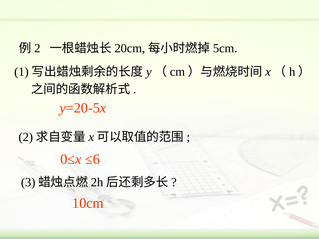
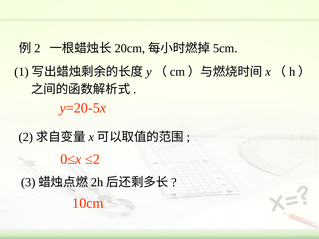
≤6: ≤6 -> ≤2
